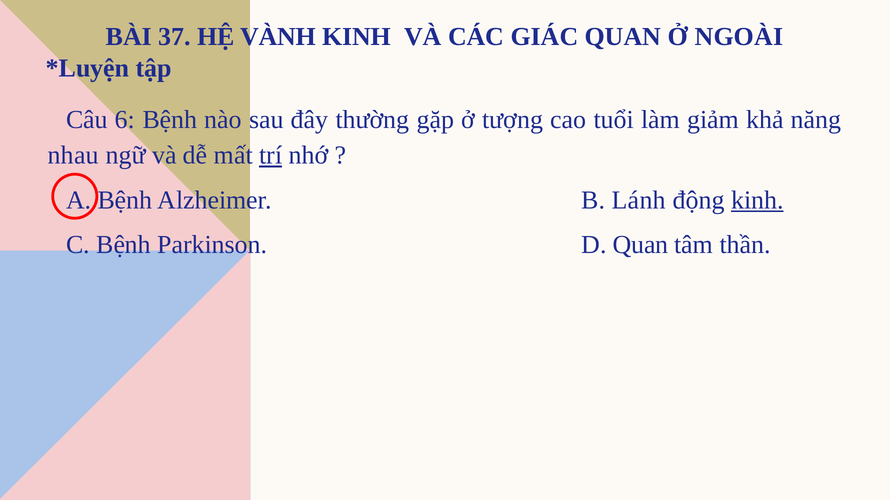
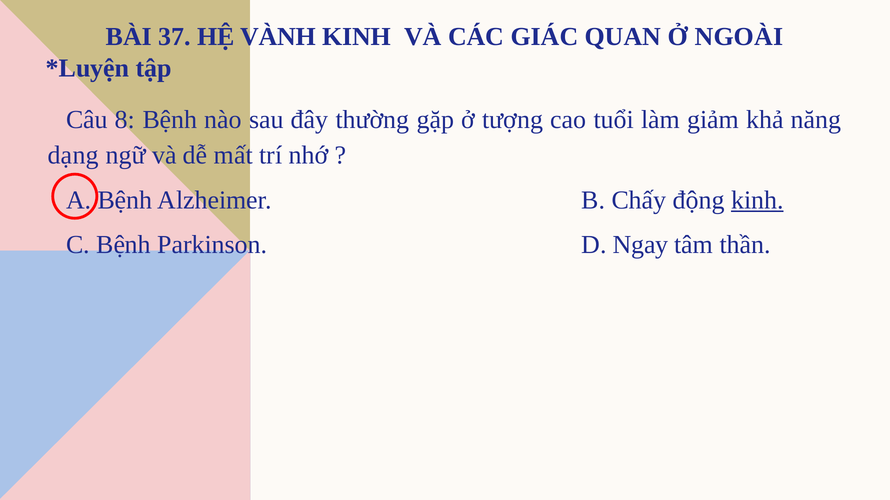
6: 6 -> 8
nhau: nhau -> dạng
trí underline: present -> none
Lánh: Lánh -> Chấy
D Quan: Quan -> Ngay
